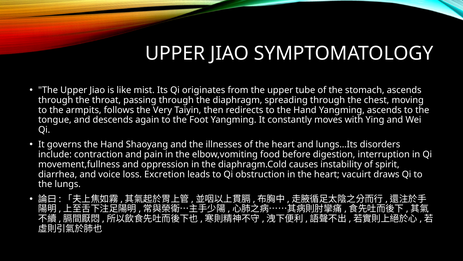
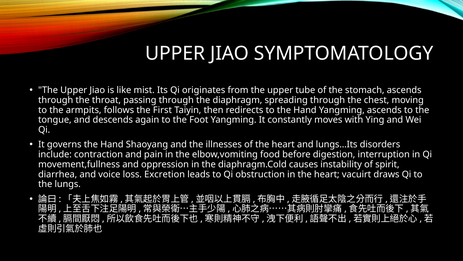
Very: Very -> First
